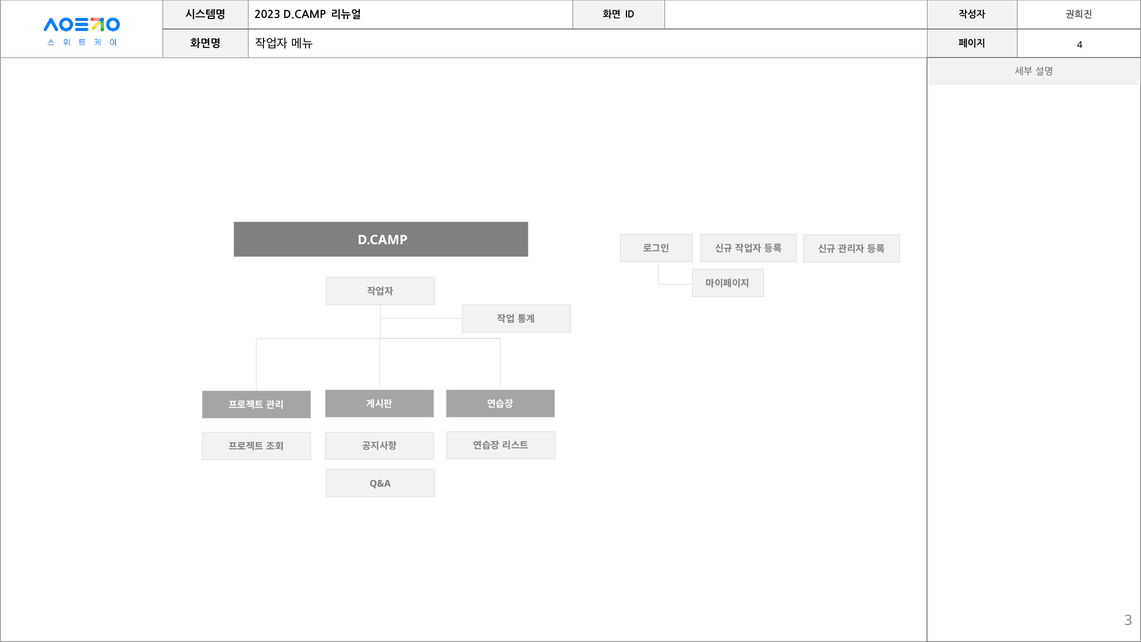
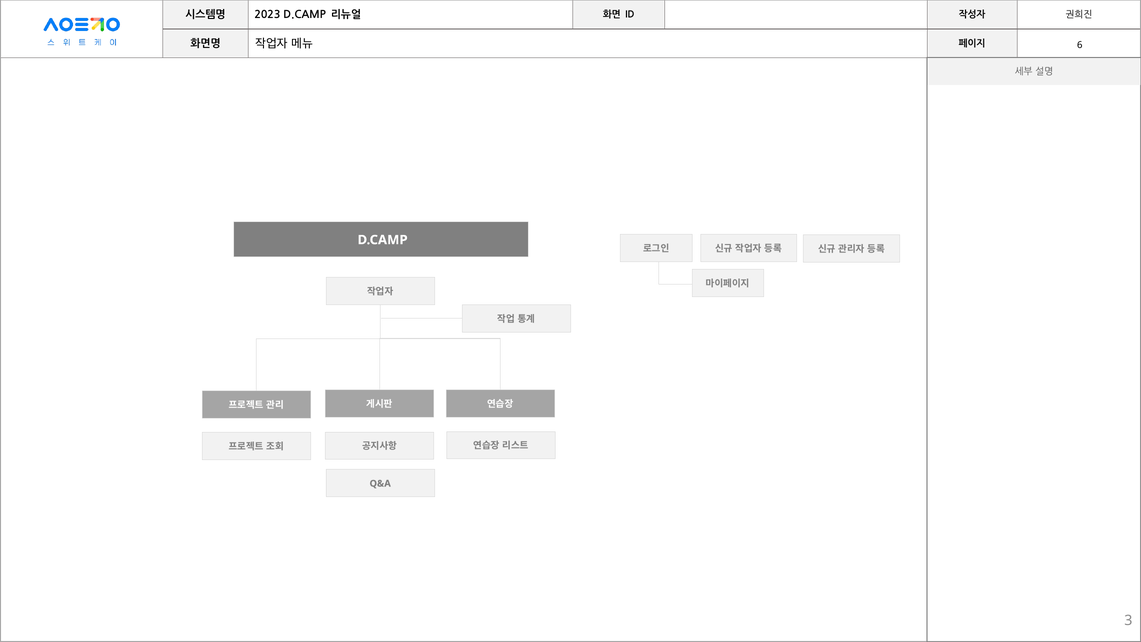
4: 4 -> 6
